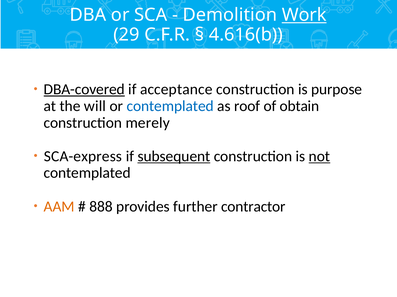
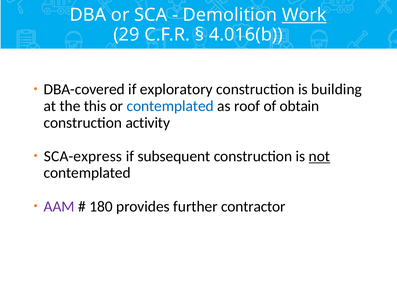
4.616(b: 4.616(b -> 4.016(b
DBA-covered underline: present -> none
acceptance: acceptance -> exploratory
purpose: purpose -> building
will: will -> this
merely: merely -> activity
subsequent underline: present -> none
AAM colour: orange -> purple
888: 888 -> 180
